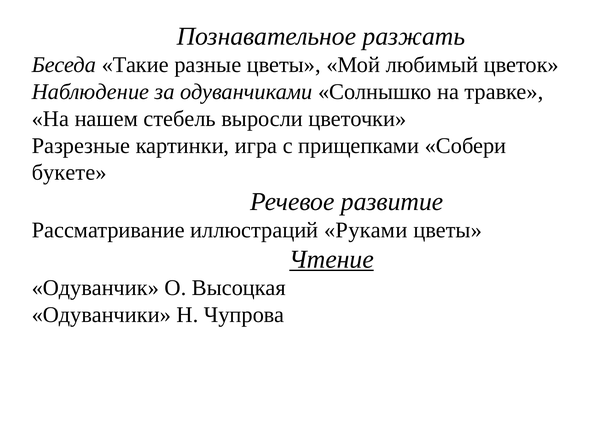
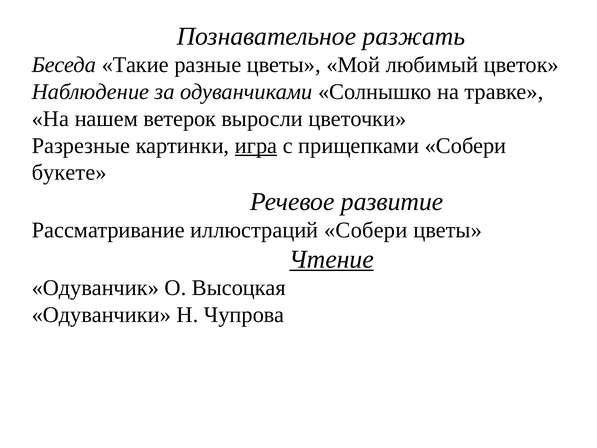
стебель: стебель -> ветерок
игра underline: none -> present
иллюстраций Руками: Руками -> Собери
